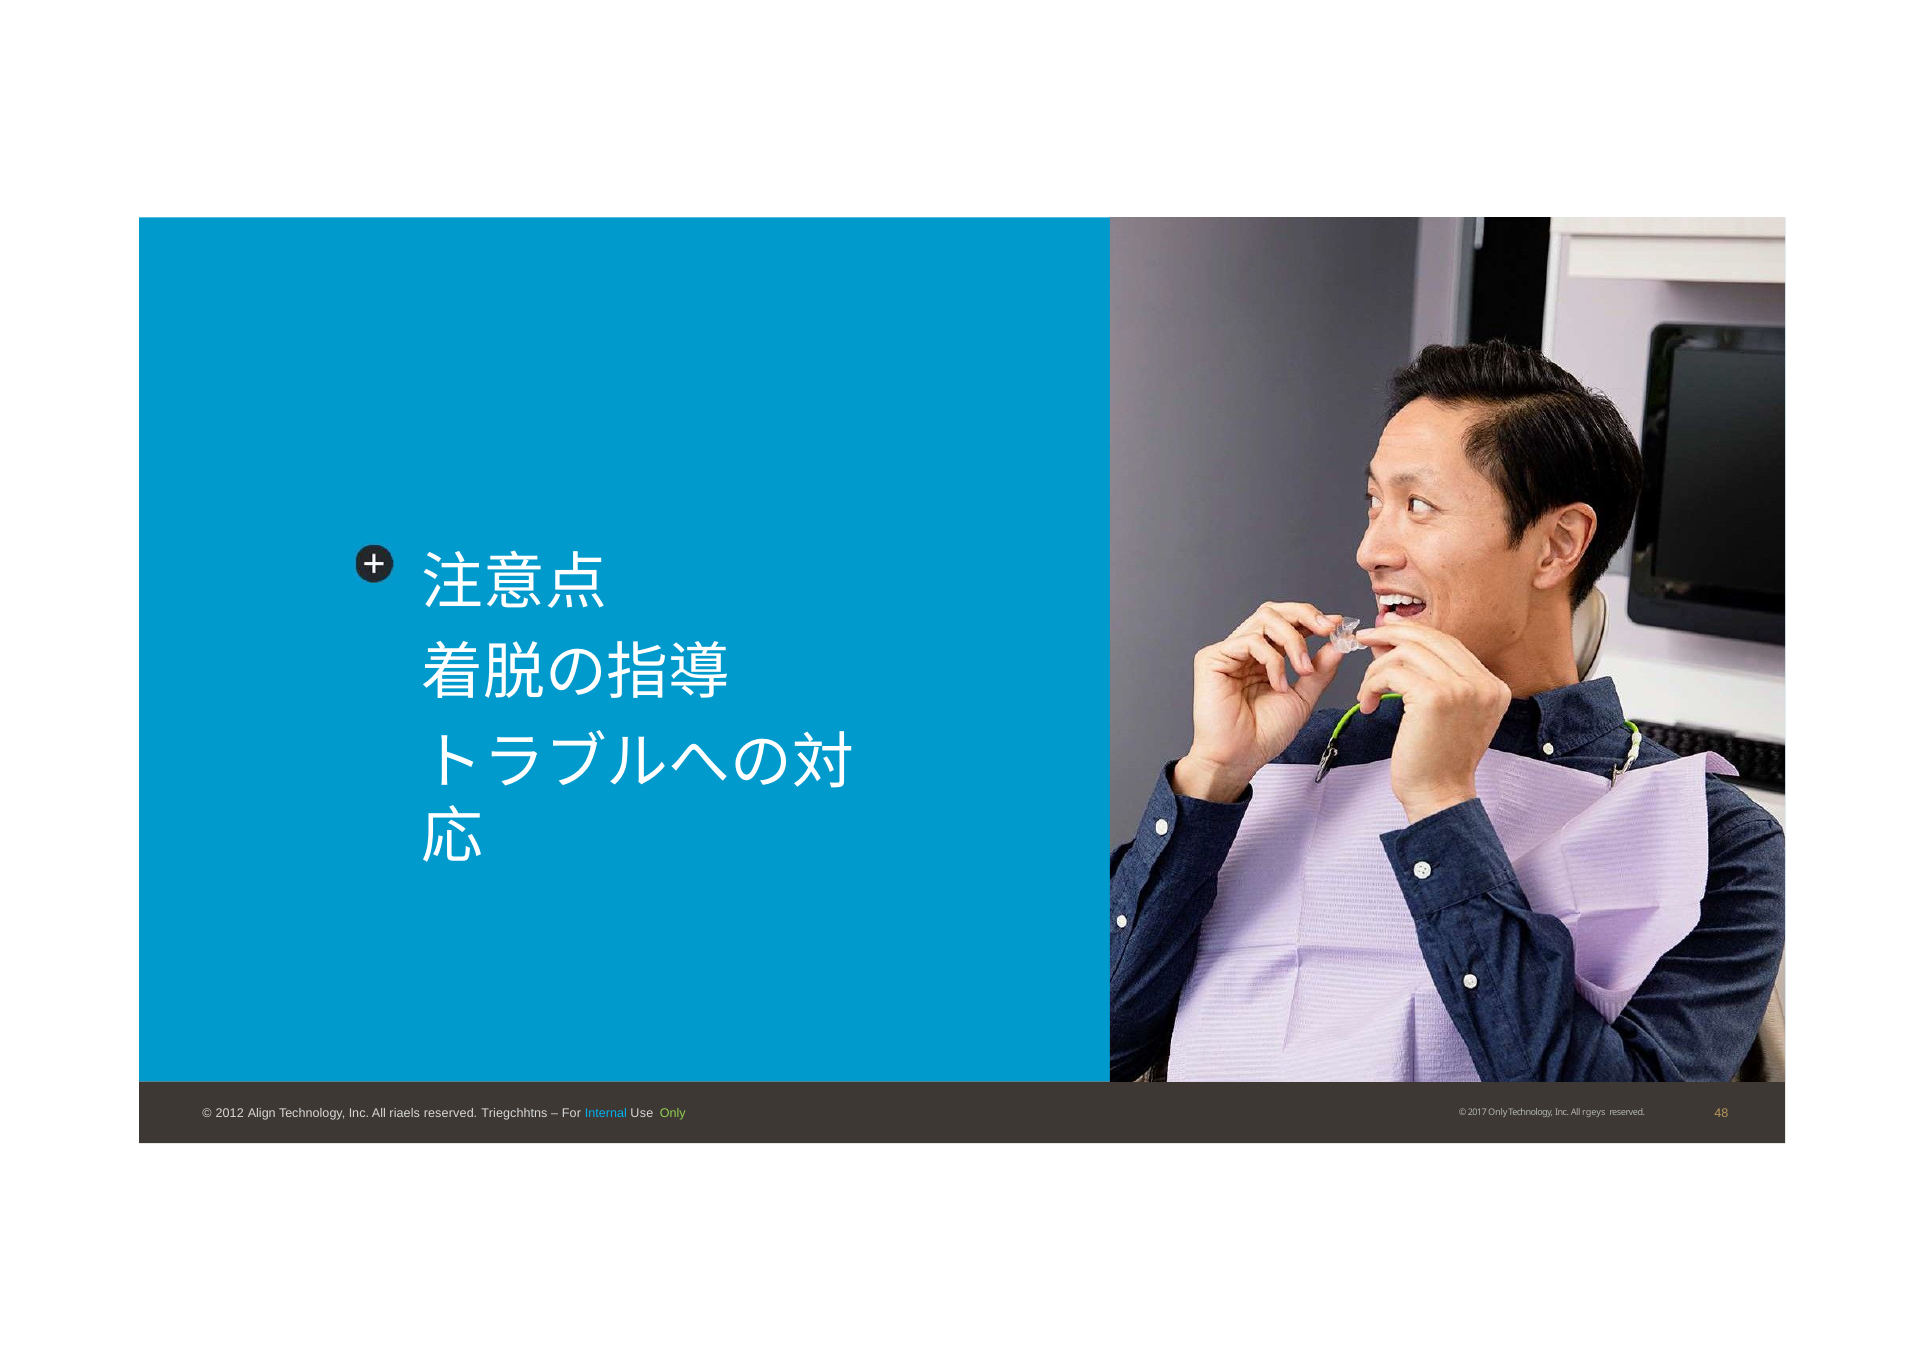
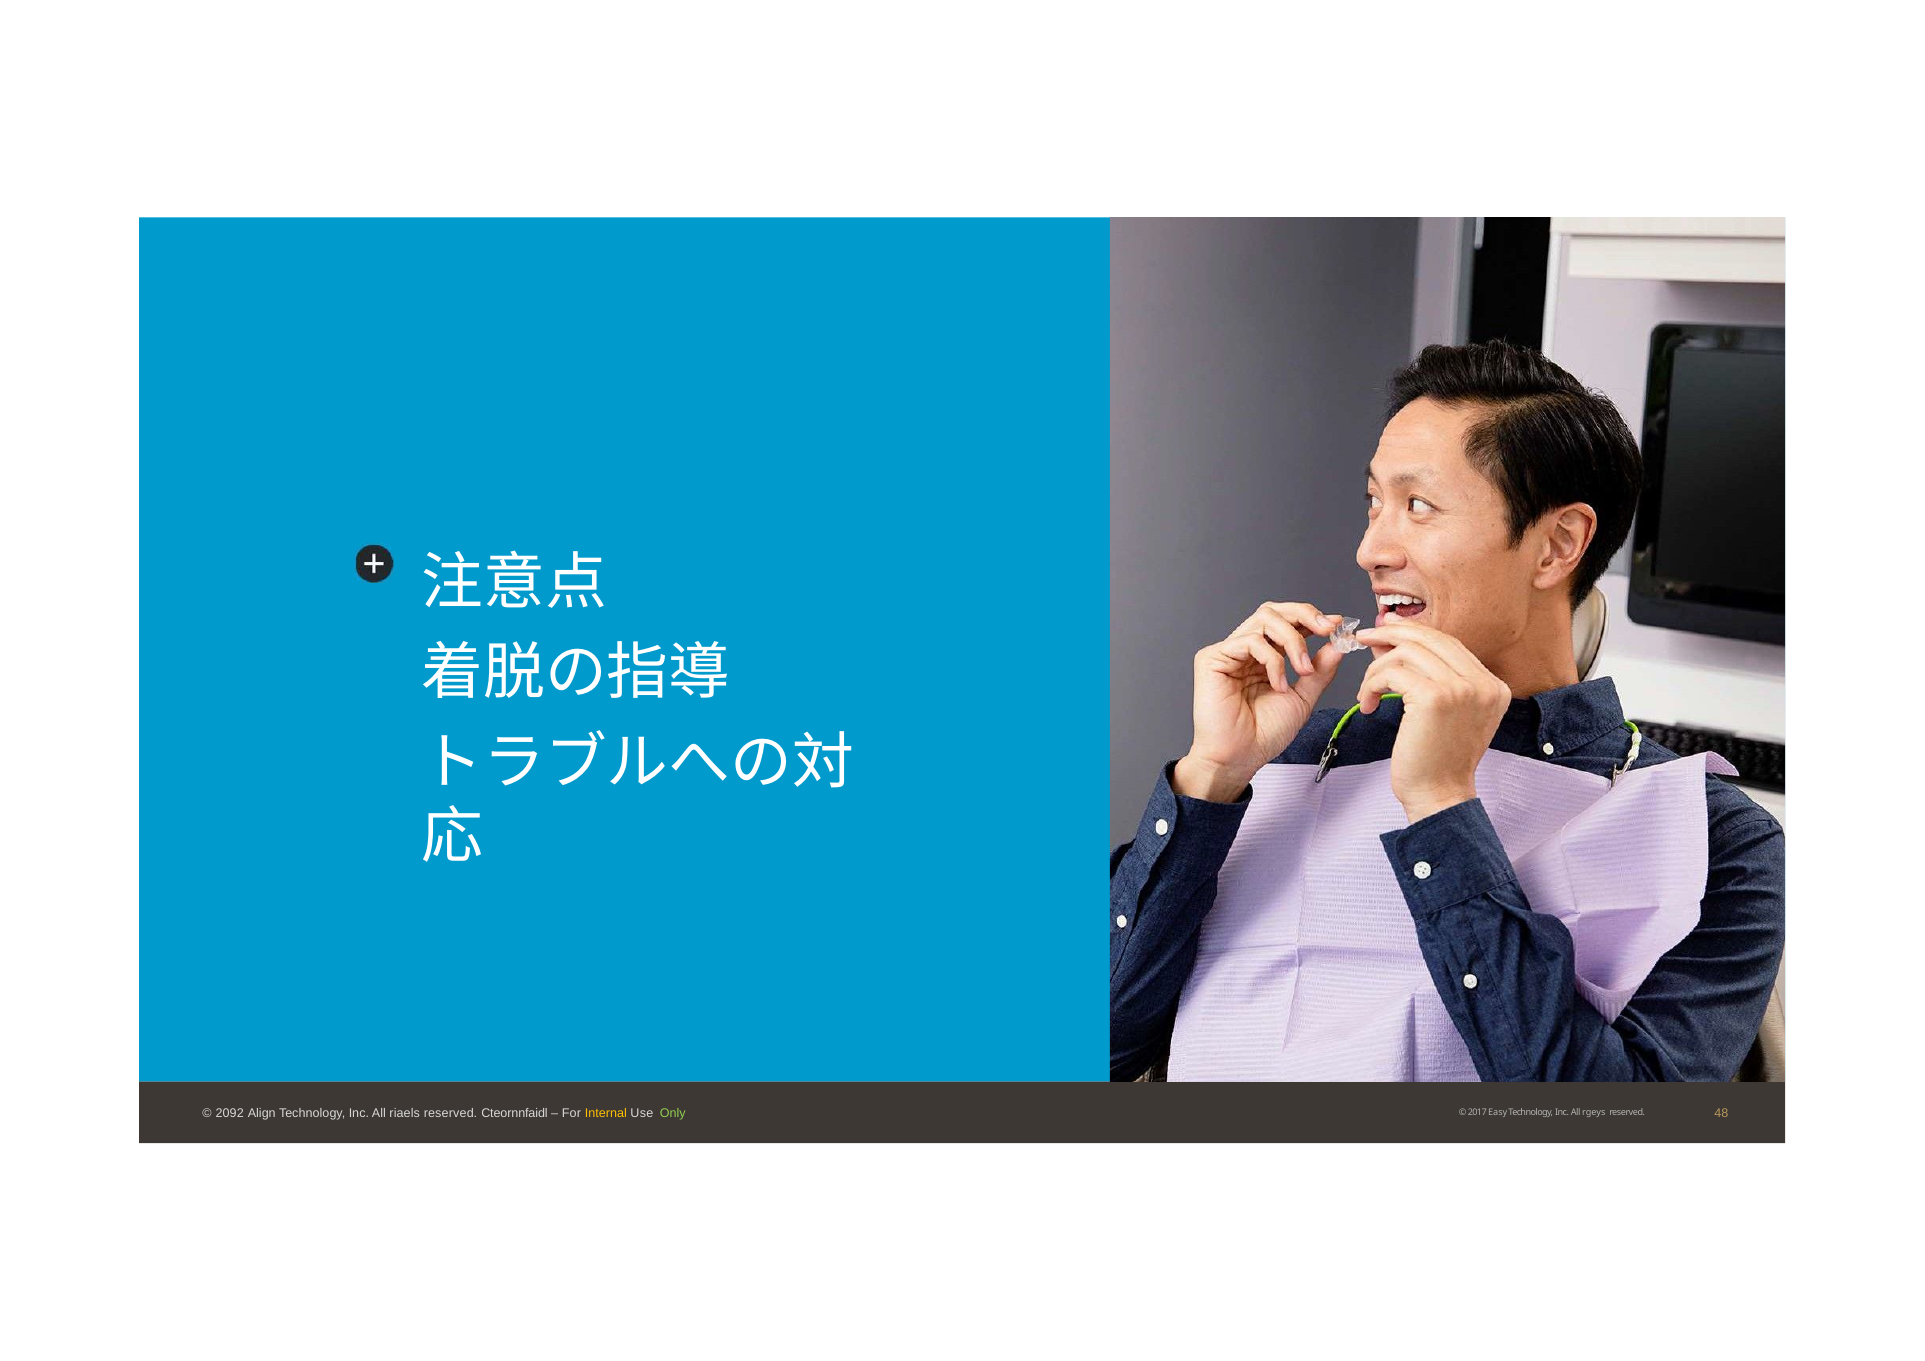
2012: 2012 -> 2092
Triegchhtns: Triegchhtns -> Cteornnfaidl
Internal colour: light blue -> yellow
2017 Only: Only -> Easy
